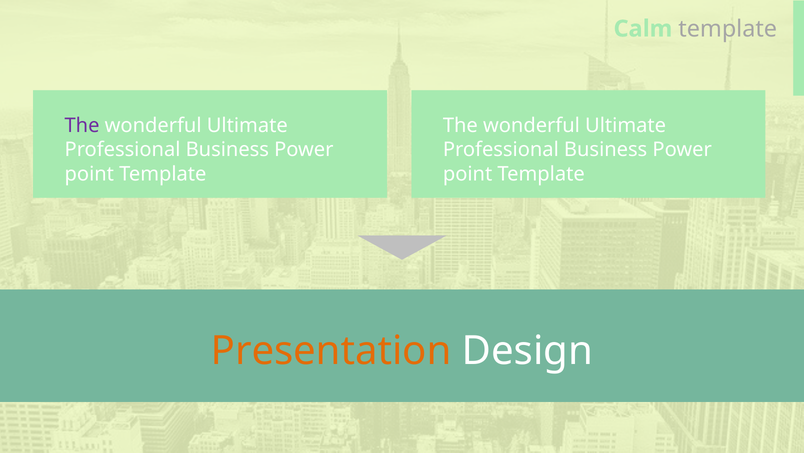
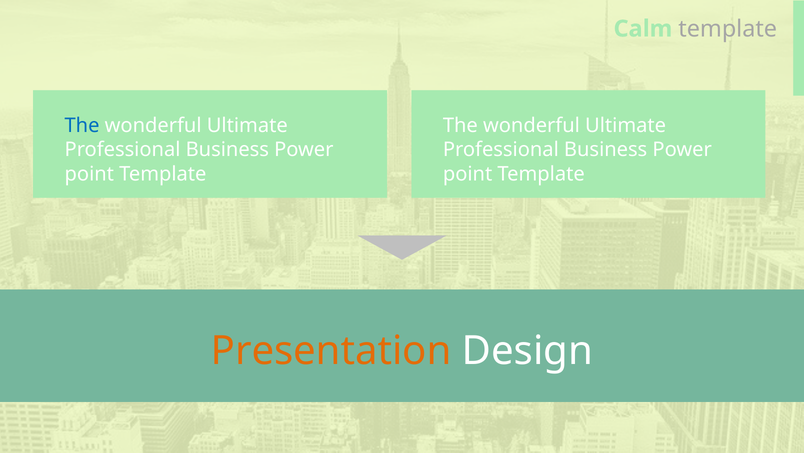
The at (82, 125) colour: purple -> blue
